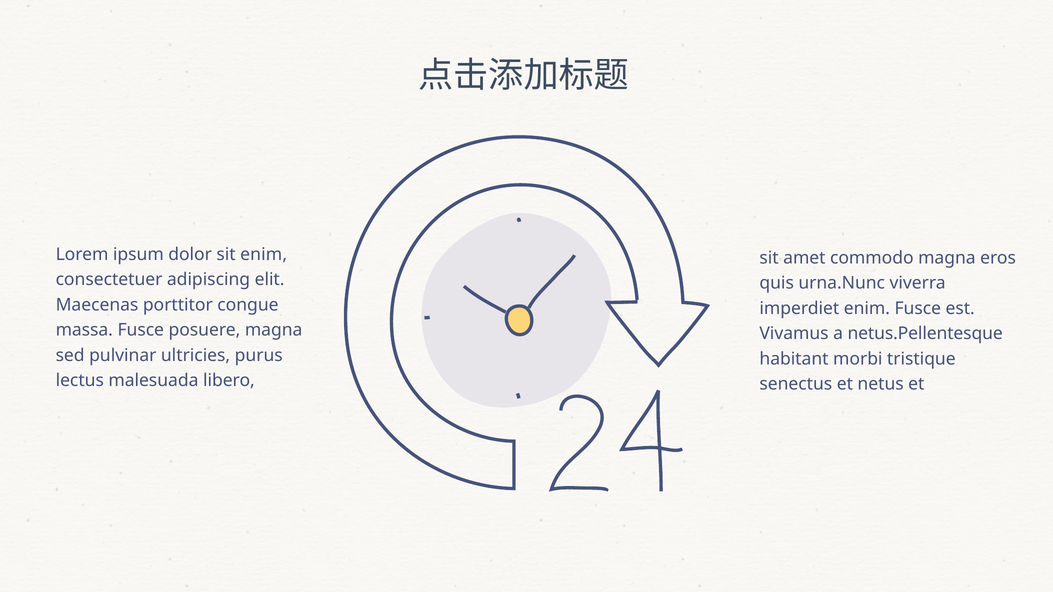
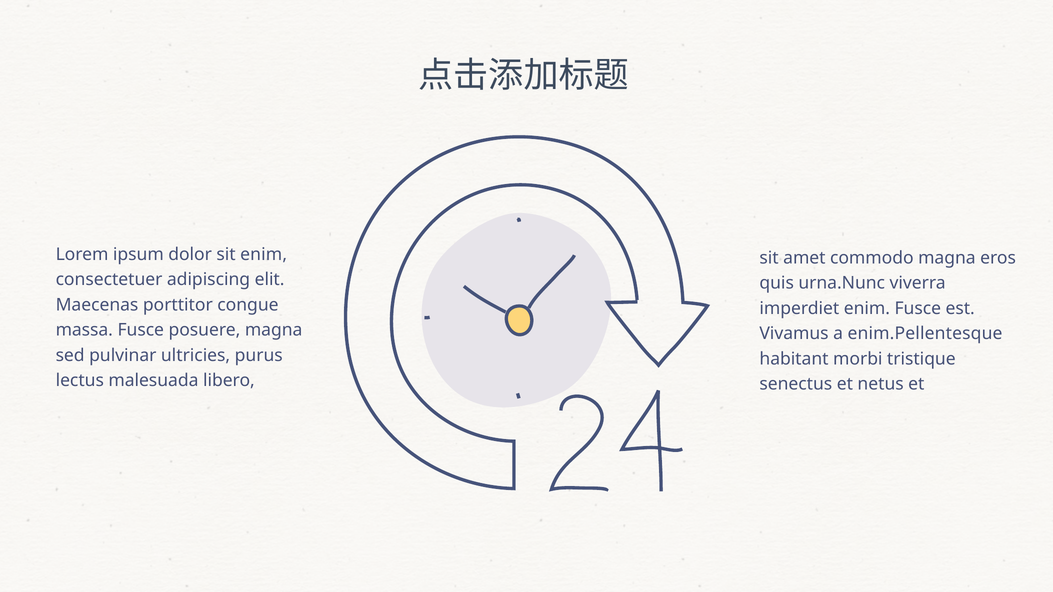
netus.Pellentesque: netus.Pellentesque -> enim.Pellentesque
